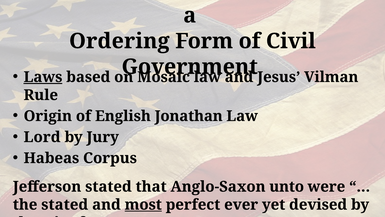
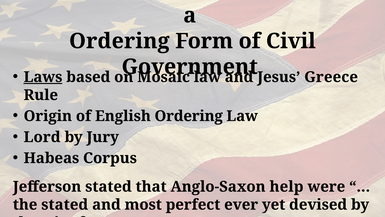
Vilman: Vilman -> Greece
English Jonathan: Jonathan -> Ordering
unto: unto -> help
most underline: present -> none
